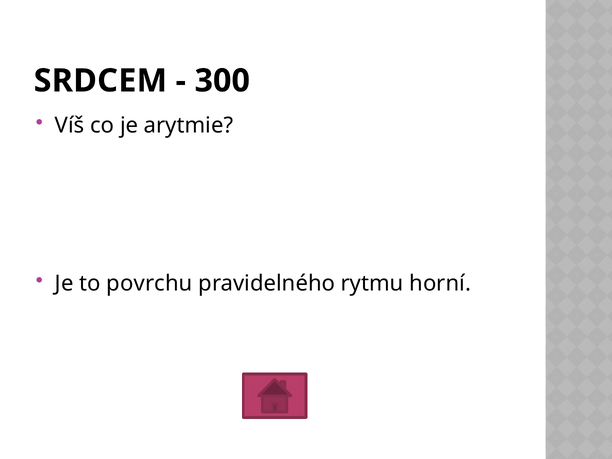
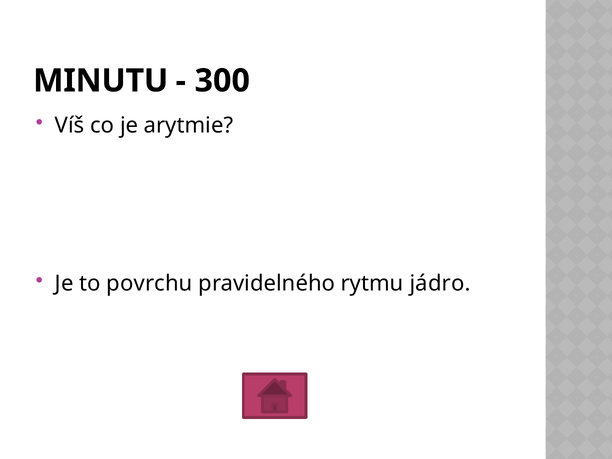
SRDCEM: SRDCEM -> MINUTU
horní: horní -> jádro
